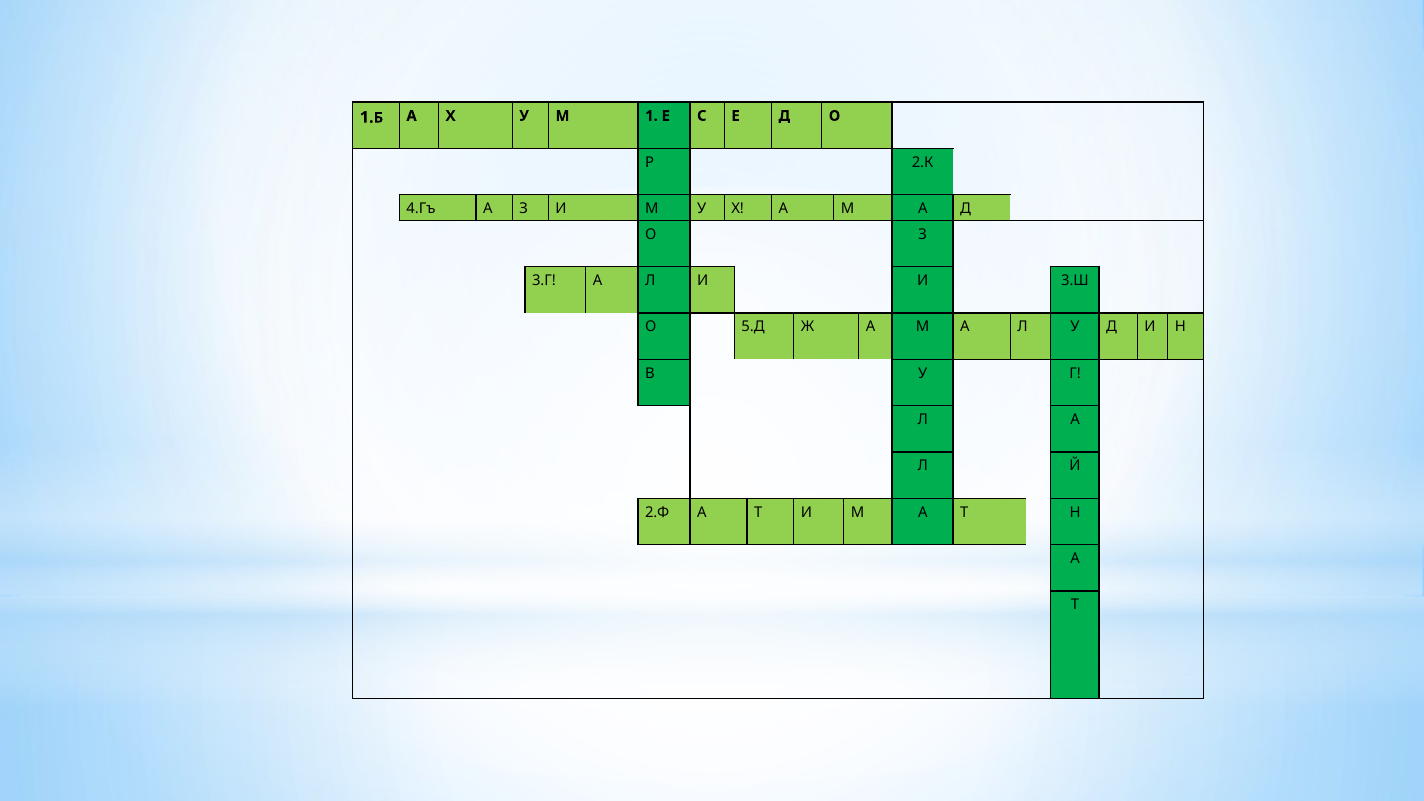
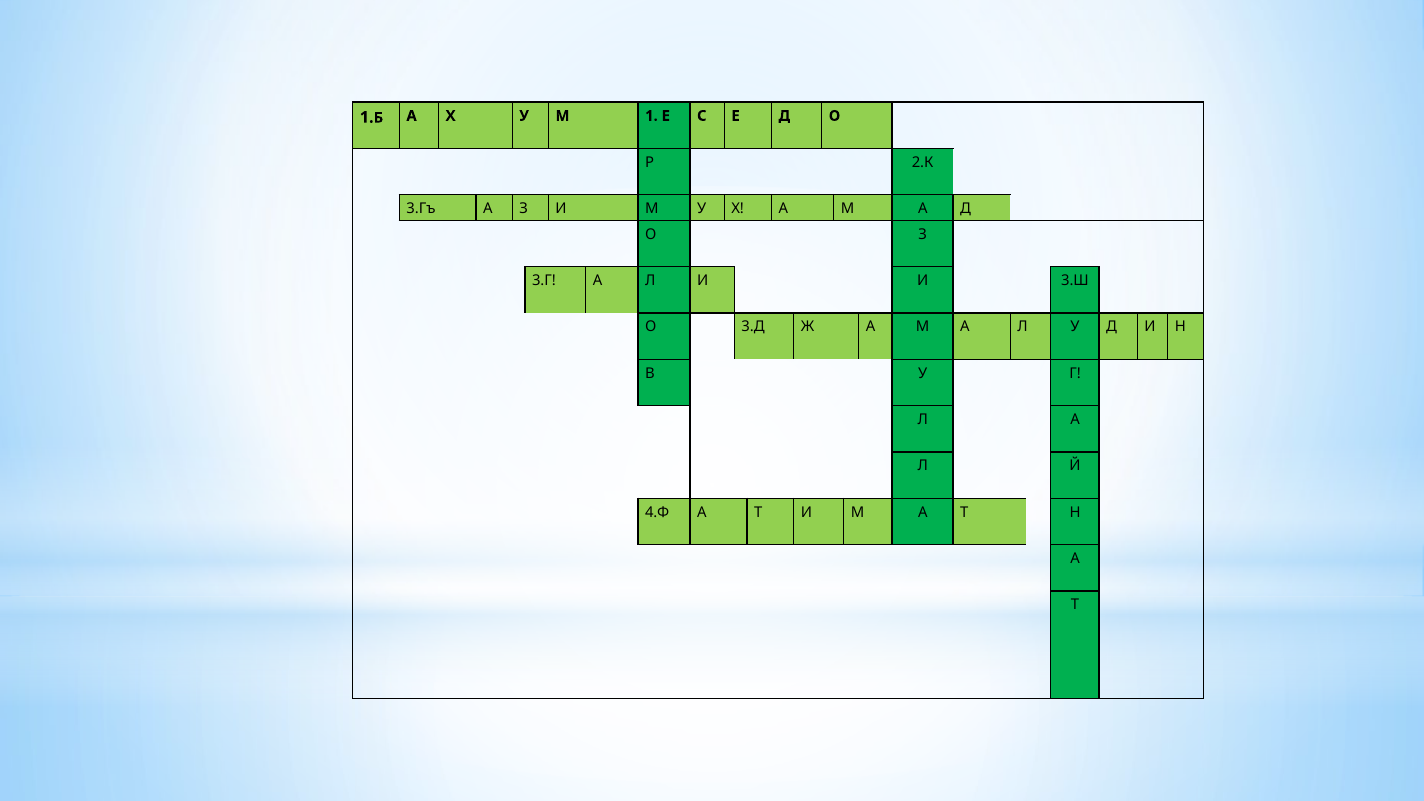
4.Гъ: 4.Гъ -> 3.Гъ
5.Д: 5.Д -> 3.Д
2.Ф: 2.Ф -> 4.Ф
